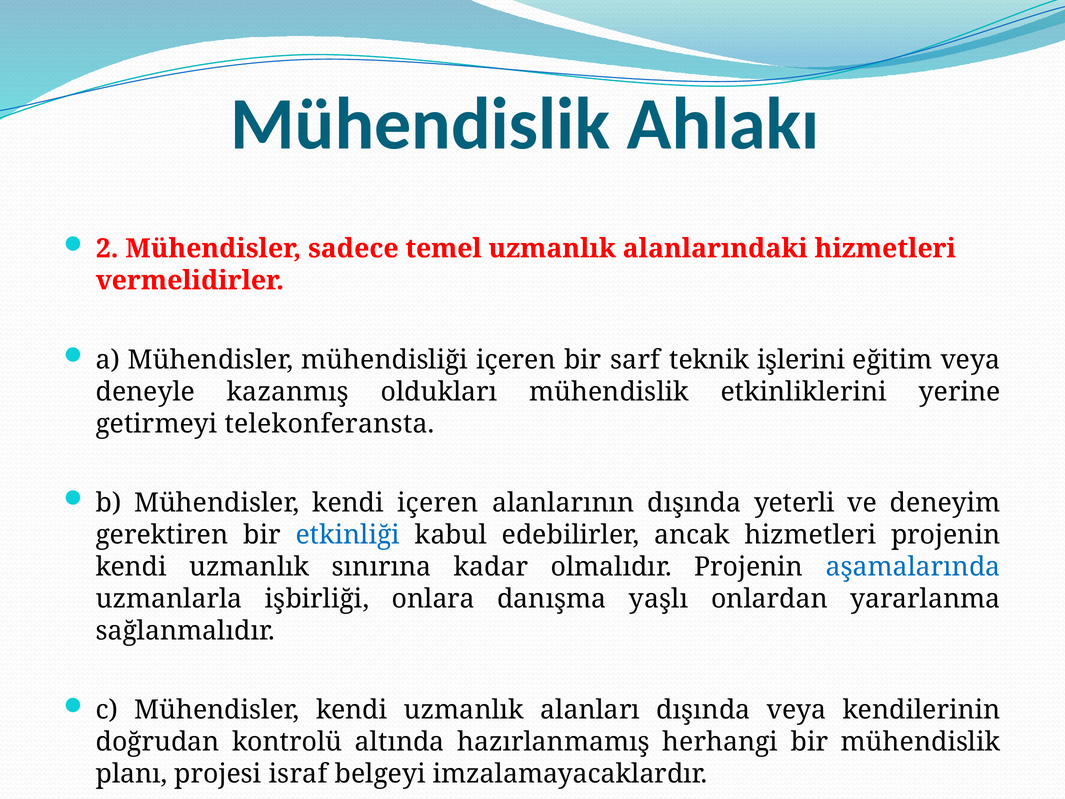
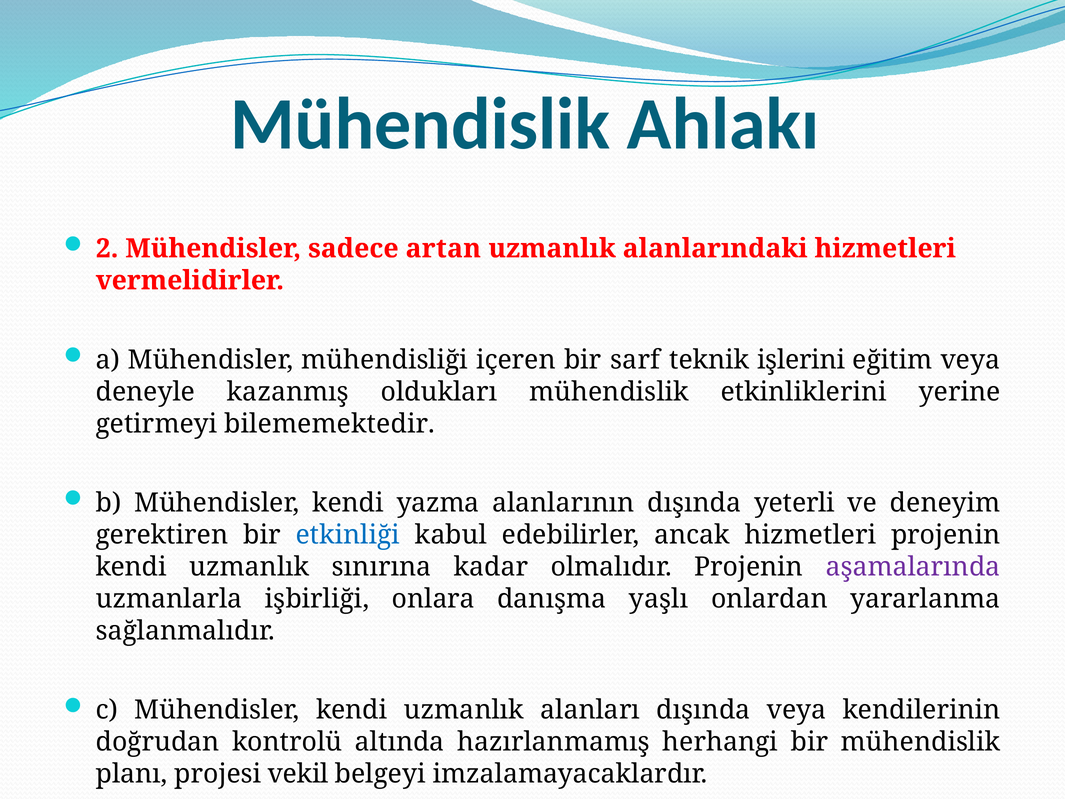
temel: temel -> artan
telekonferansta: telekonferansta -> bilememektedir
kendi içeren: içeren -> yazma
aşamalarında colour: blue -> purple
israf: israf -> vekil
